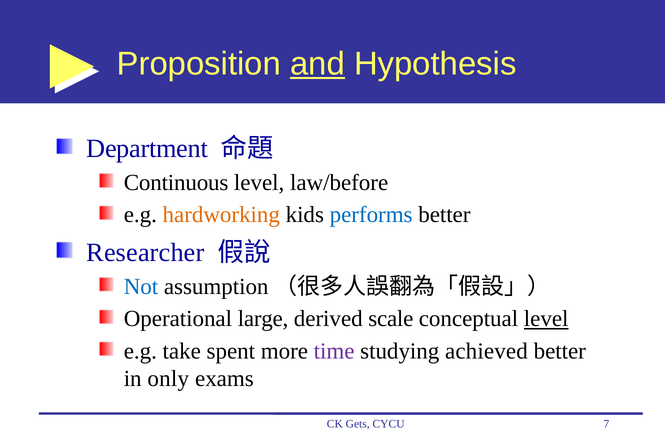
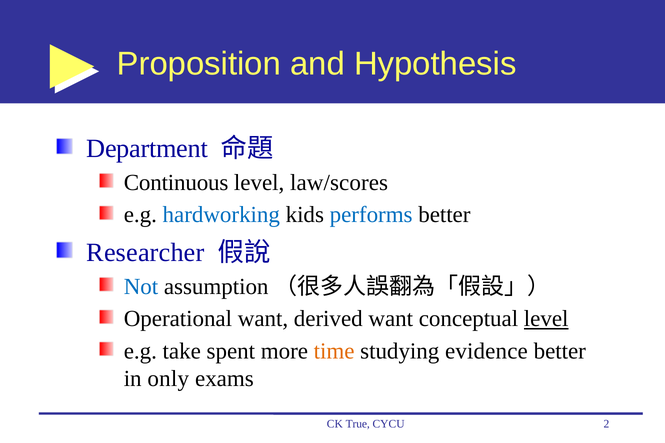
and underline: present -> none
law/before: law/before -> law/scores
hardworking colour: orange -> blue
Operational large: large -> want
derived scale: scale -> want
time colour: purple -> orange
achieved: achieved -> evidence
Gets: Gets -> True
7: 7 -> 2
